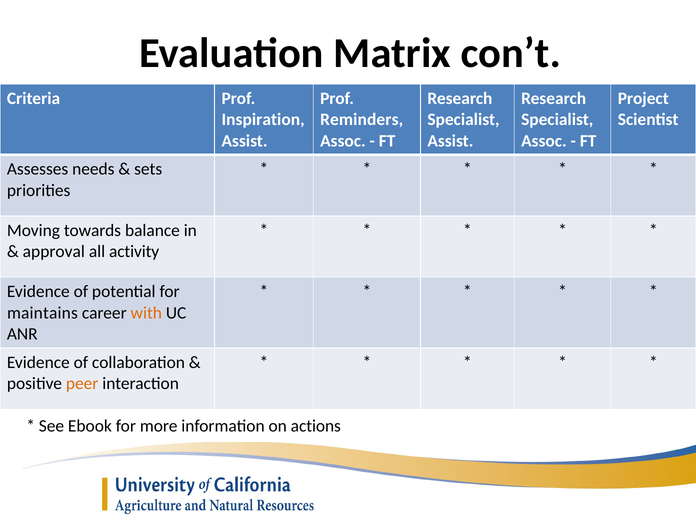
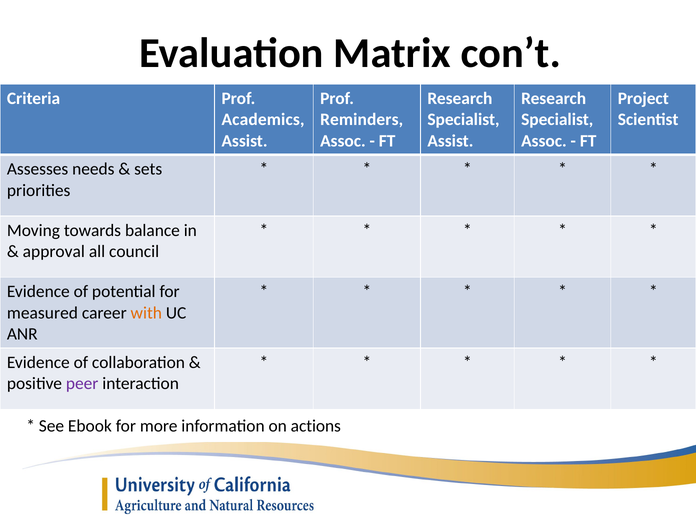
Inspiration: Inspiration -> Academics
activity: activity -> council
maintains: maintains -> measured
peer colour: orange -> purple
